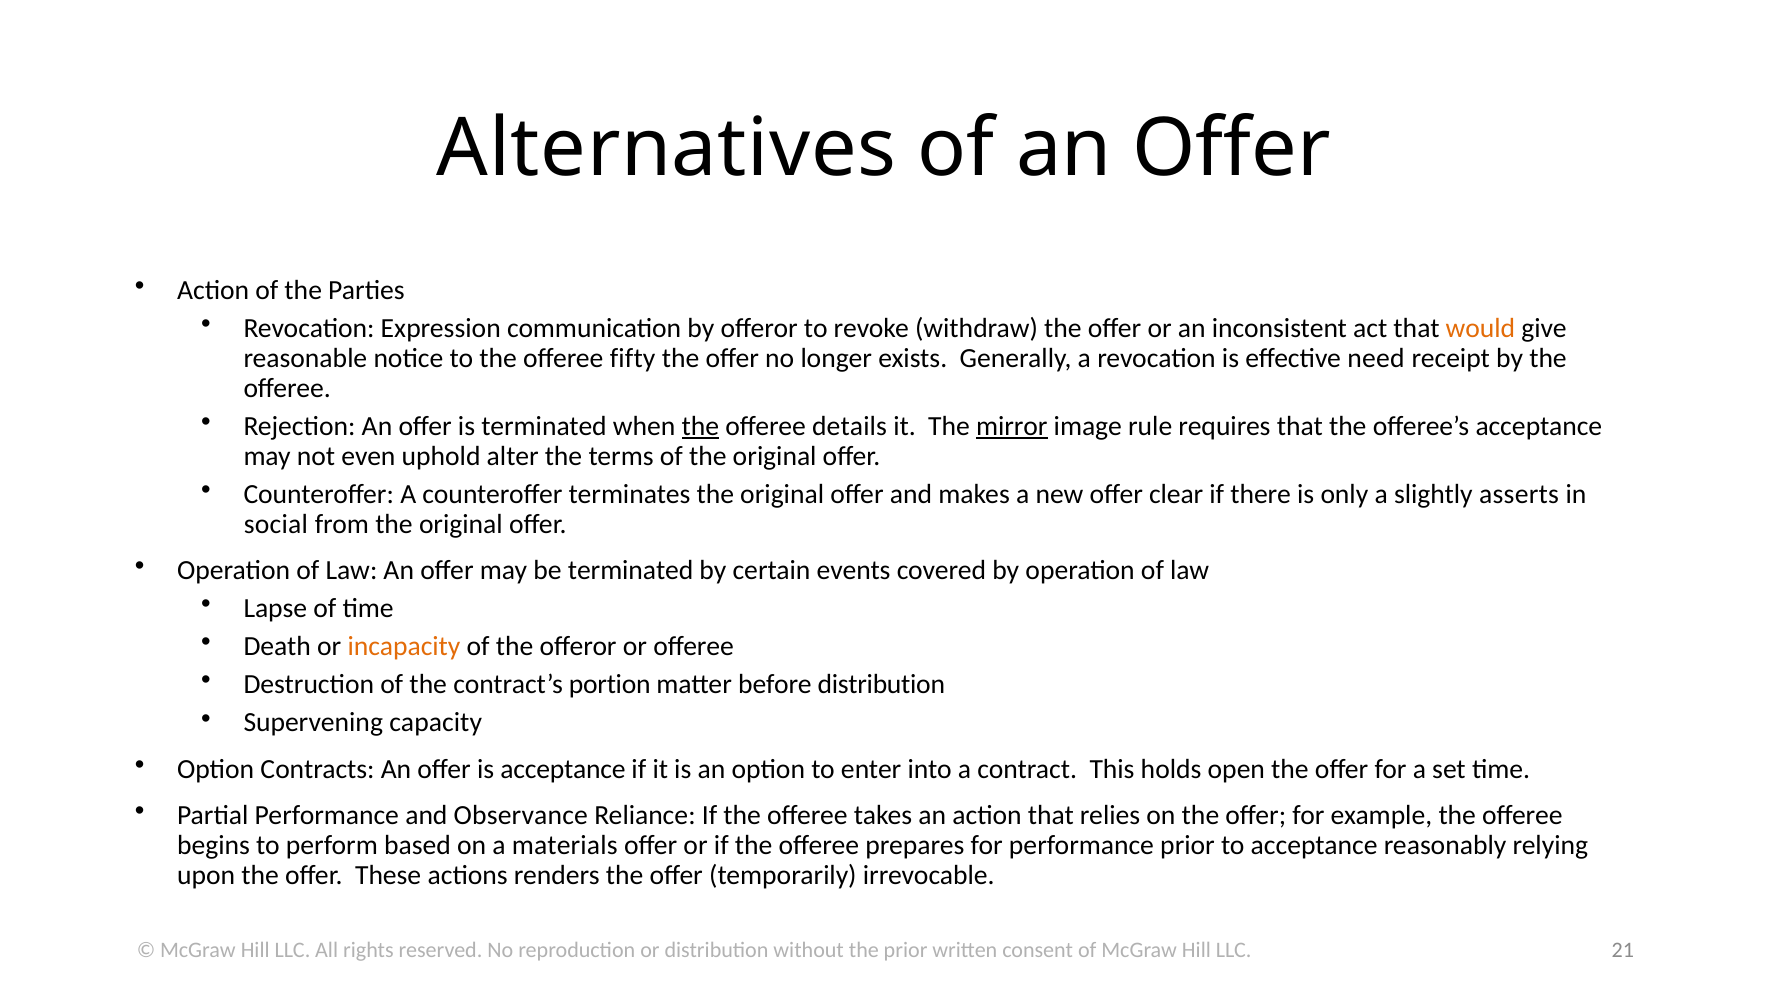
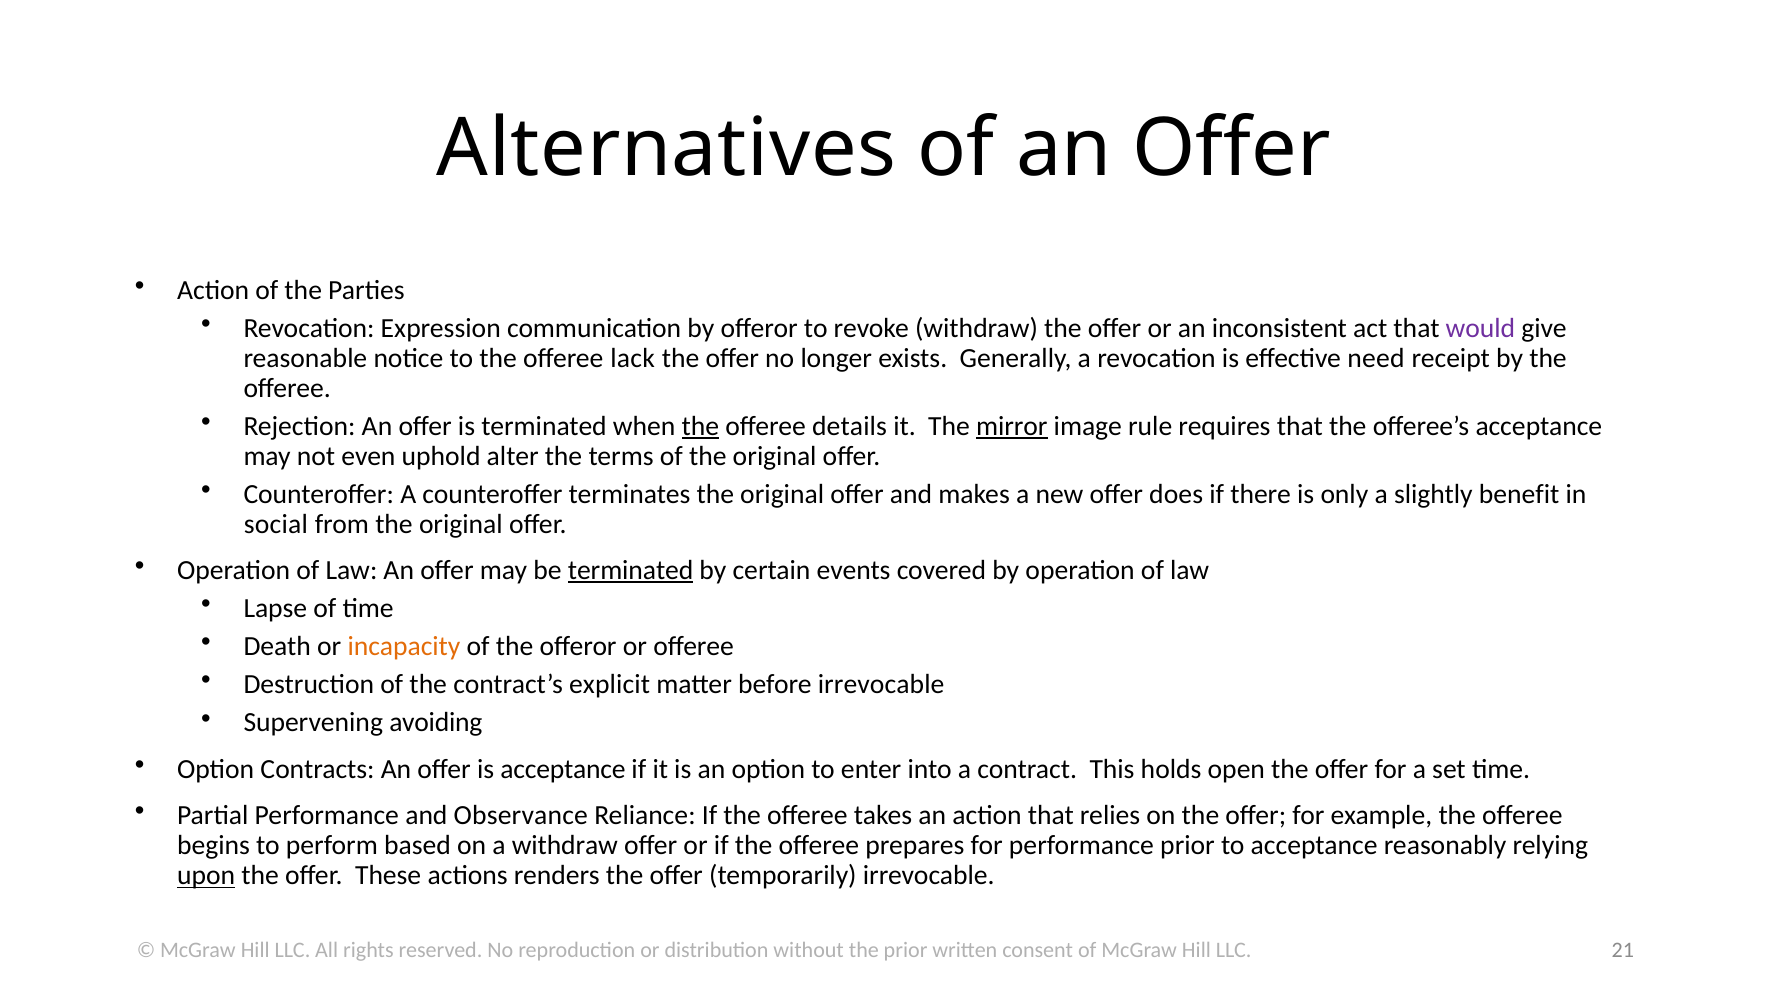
would colour: orange -> purple
fifty: fifty -> lack
clear: clear -> does
asserts: asserts -> benefit
terminated at (631, 570) underline: none -> present
portion: portion -> explicit
before distribution: distribution -> irrevocable
capacity: capacity -> avoiding
a materials: materials -> withdraw
upon underline: none -> present
